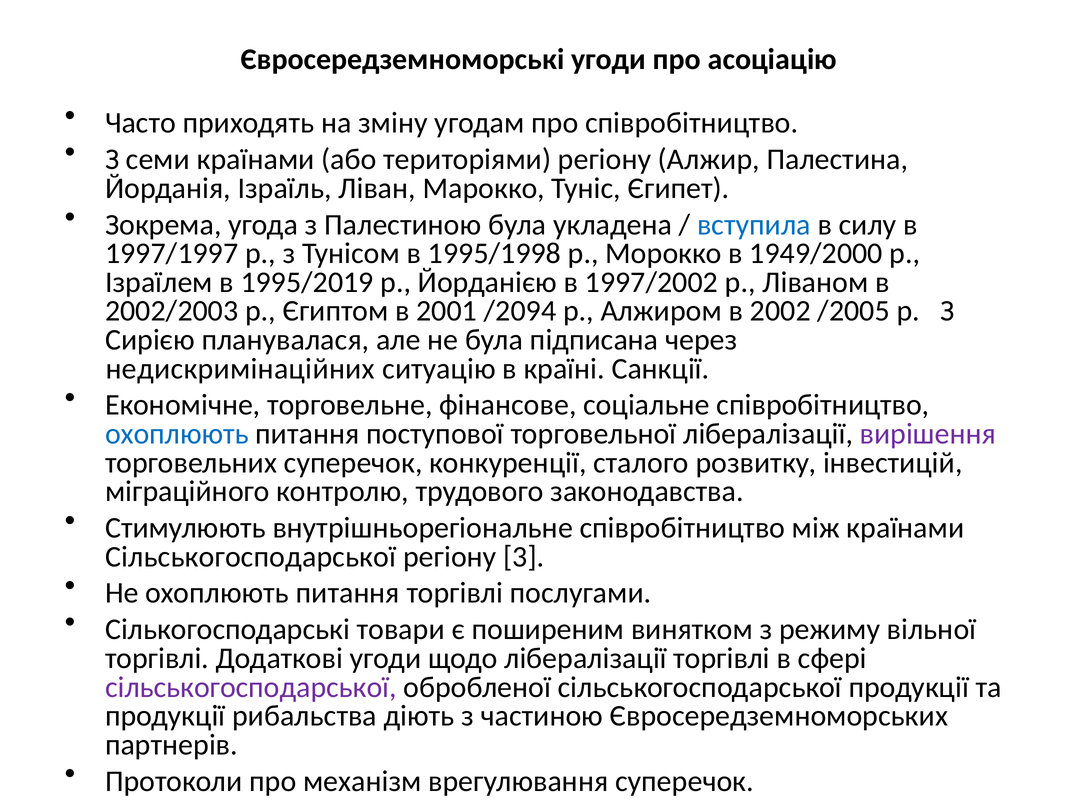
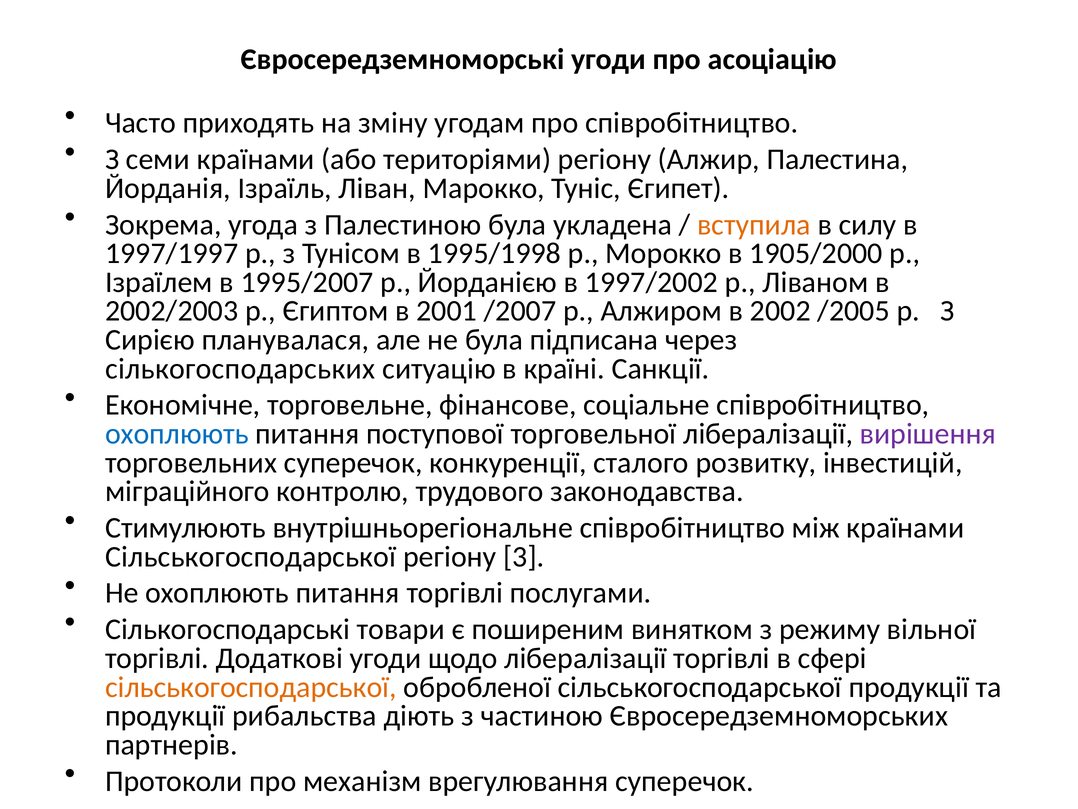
вступила colour: blue -> orange
1949/2000: 1949/2000 -> 1905/2000
1995/2019: 1995/2019 -> 1995/2007
/2094: /2094 -> /2007
недискримінаційних: недискримінаційних -> сількогосподарських
сільськогосподарської at (251, 687) colour: purple -> orange
